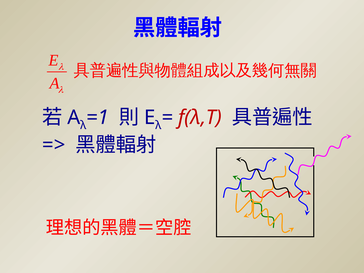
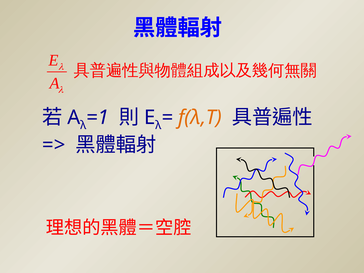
f(λ,T colour: red -> orange
